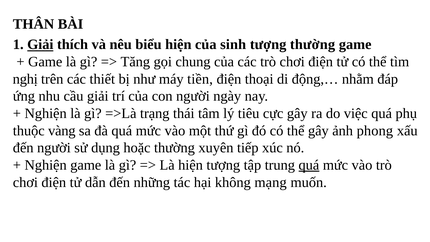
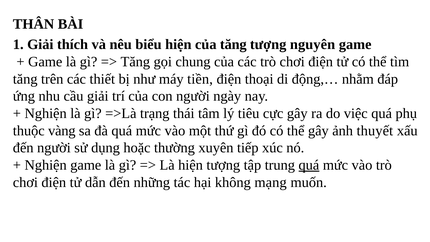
Giải at (40, 45) underline: present -> none
của sinh: sinh -> tăng
tượng thường: thường -> nguyên
nghị at (25, 79): nghị -> tăng
phong: phong -> thuyết
